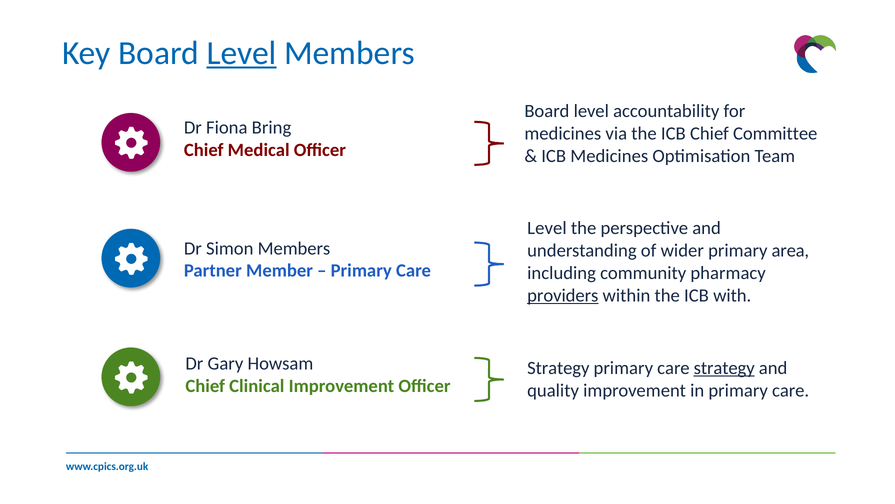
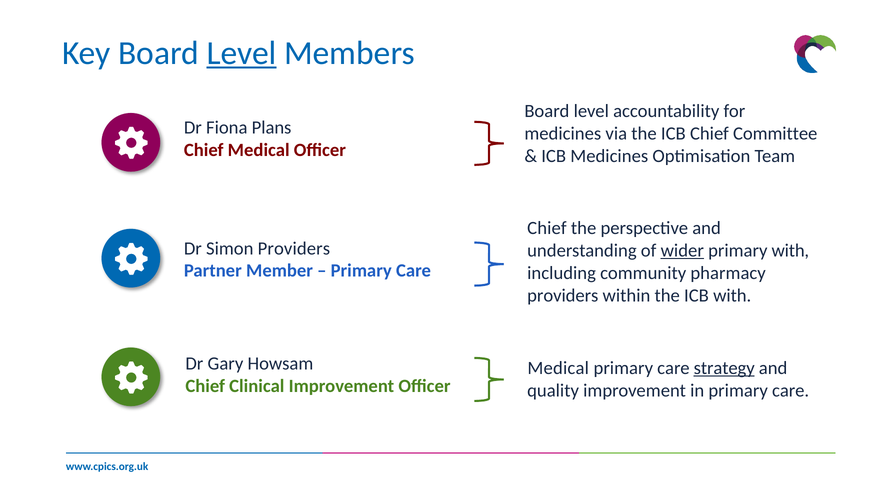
Bring: Bring -> Plans
Level at (547, 228): Level -> Chief
Simon Members: Members -> Providers
wider underline: none -> present
primary area: area -> with
providers at (563, 295) underline: present -> none
Strategy at (558, 368): Strategy -> Medical
